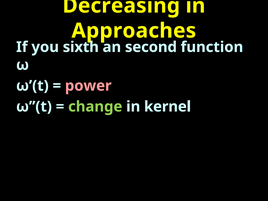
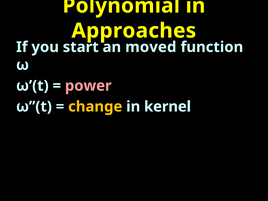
Decreasing: Decreasing -> Polynomial
sixth: sixth -> start
second: second -> moved
change colour: light green -> yellow
